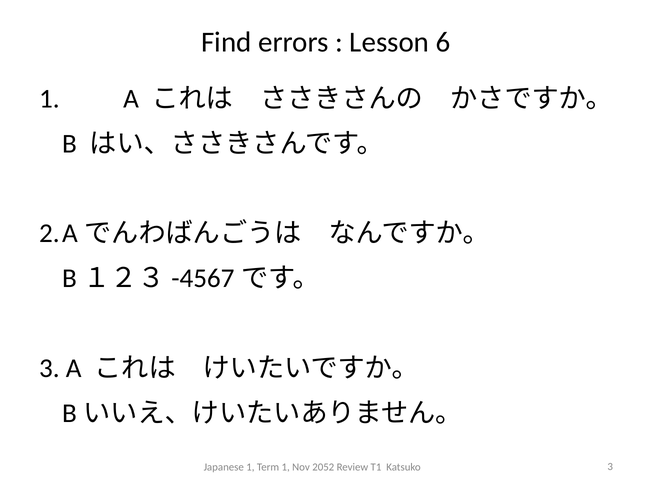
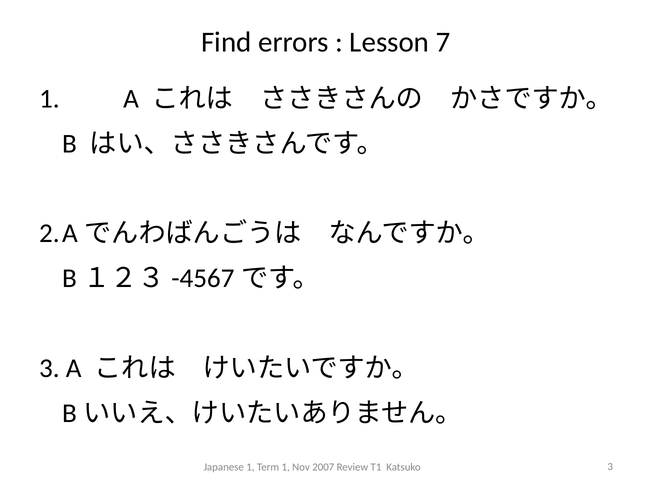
6: 6 -> 7
2052: 2052 -> 2007
